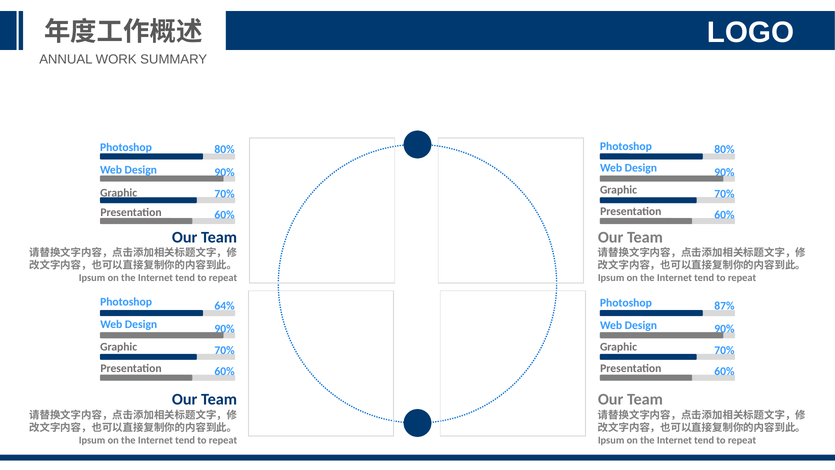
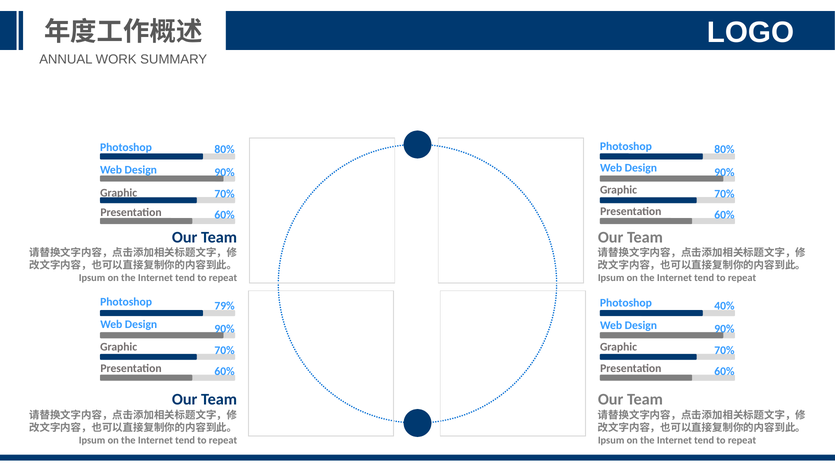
64%: 64% -> 79%
87%: 87% -> 40%
